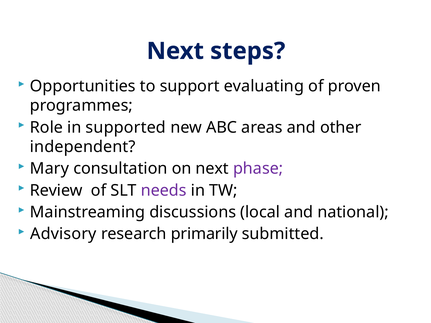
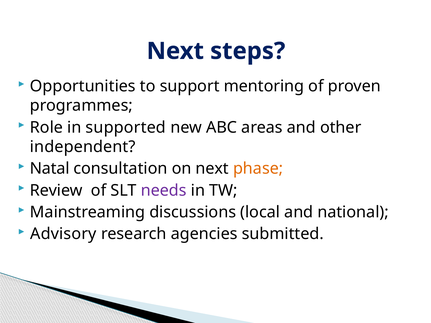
evaluating: evaluating -> mentoring
Mary: Mary -> Natal
phase colour: purple -> orange
primarily: primarily -> agencies
